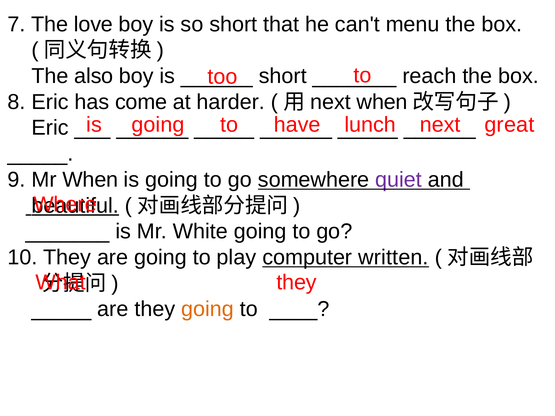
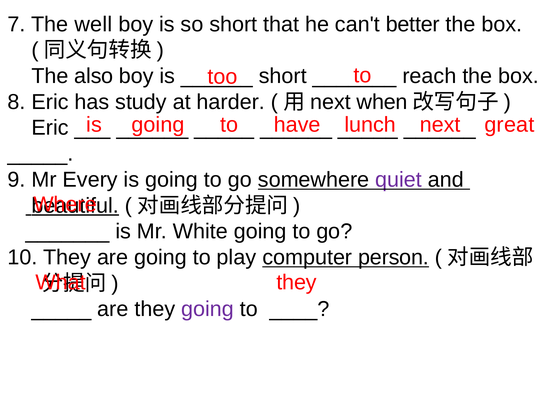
love: love -> well
menu: menu -> better
come: come -> study
Mr When: When -> Every
written: written -> person
going at (207, 309) colour: orange -> purple
